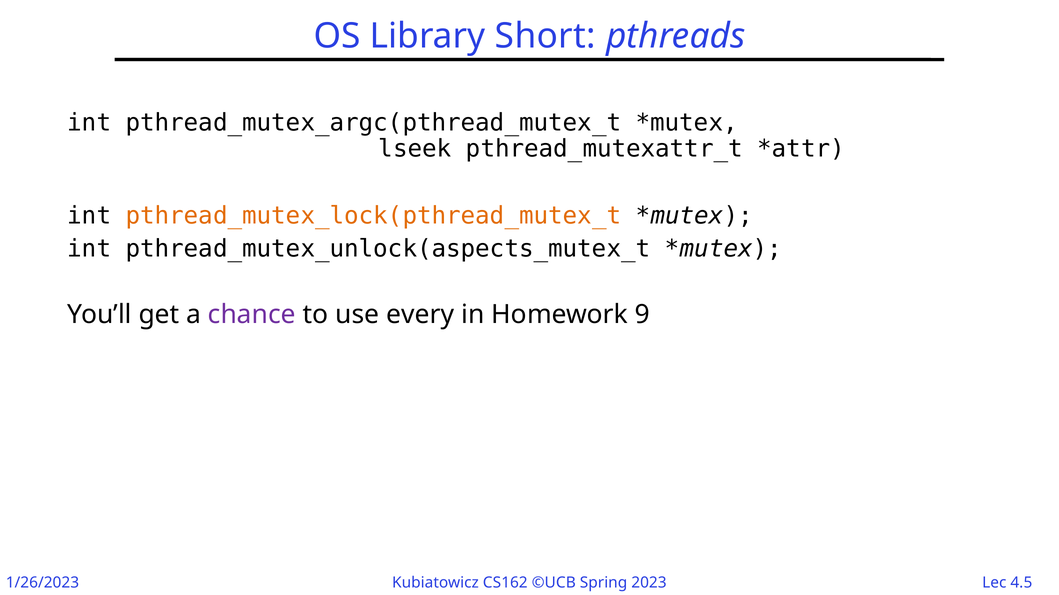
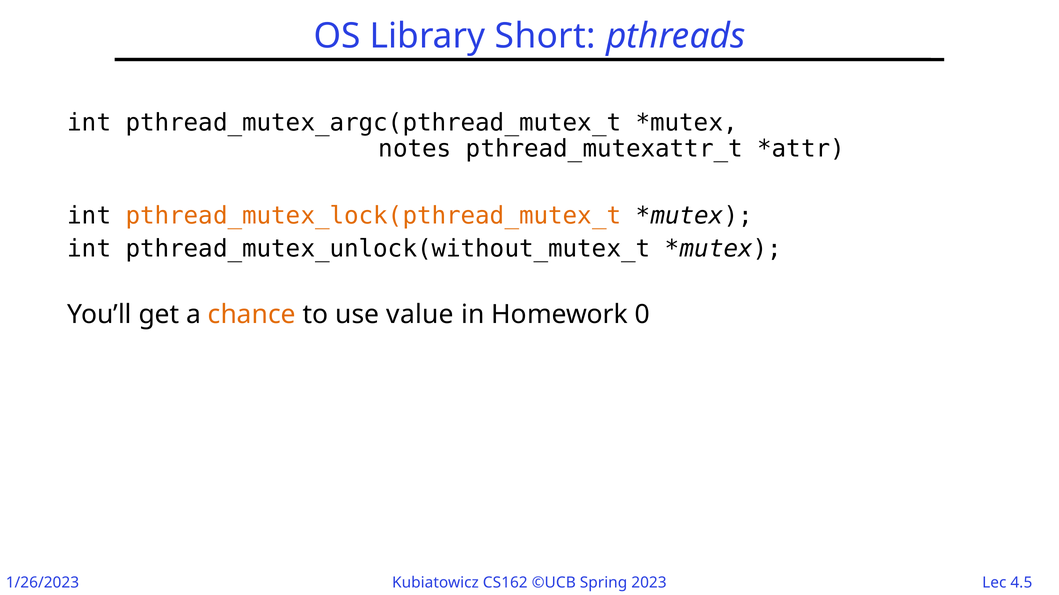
lseek: lseek -> notes
pthread_mutex_unlock(aspects_mutex_t: pthread_mutex_unlock(aspects_mutex_t -> pthread_mutex_unlock(without_mutex_t
chance colour: purple -> orange
every: every -> value
9: 9 -> 0
